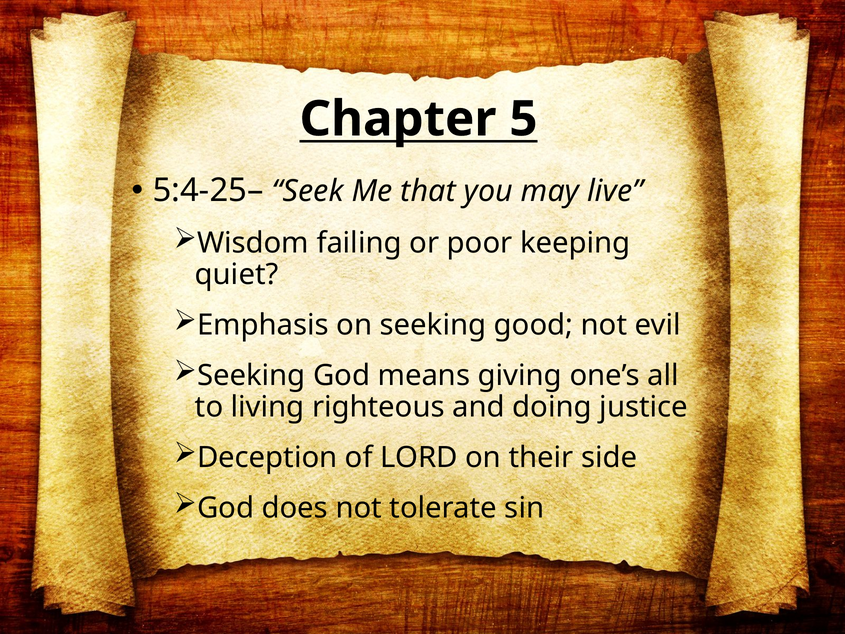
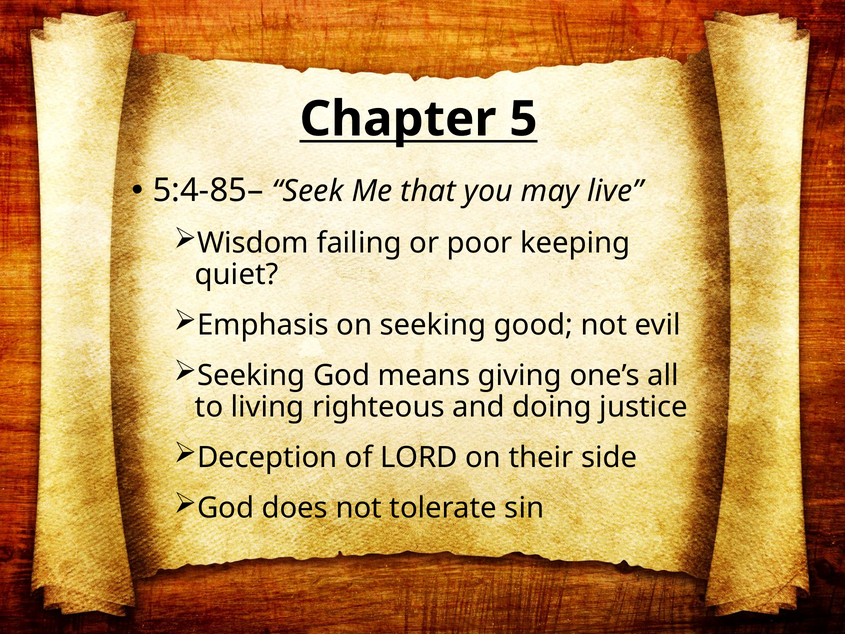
5:4-25–: 5:4-25– -> 5:4-85–
